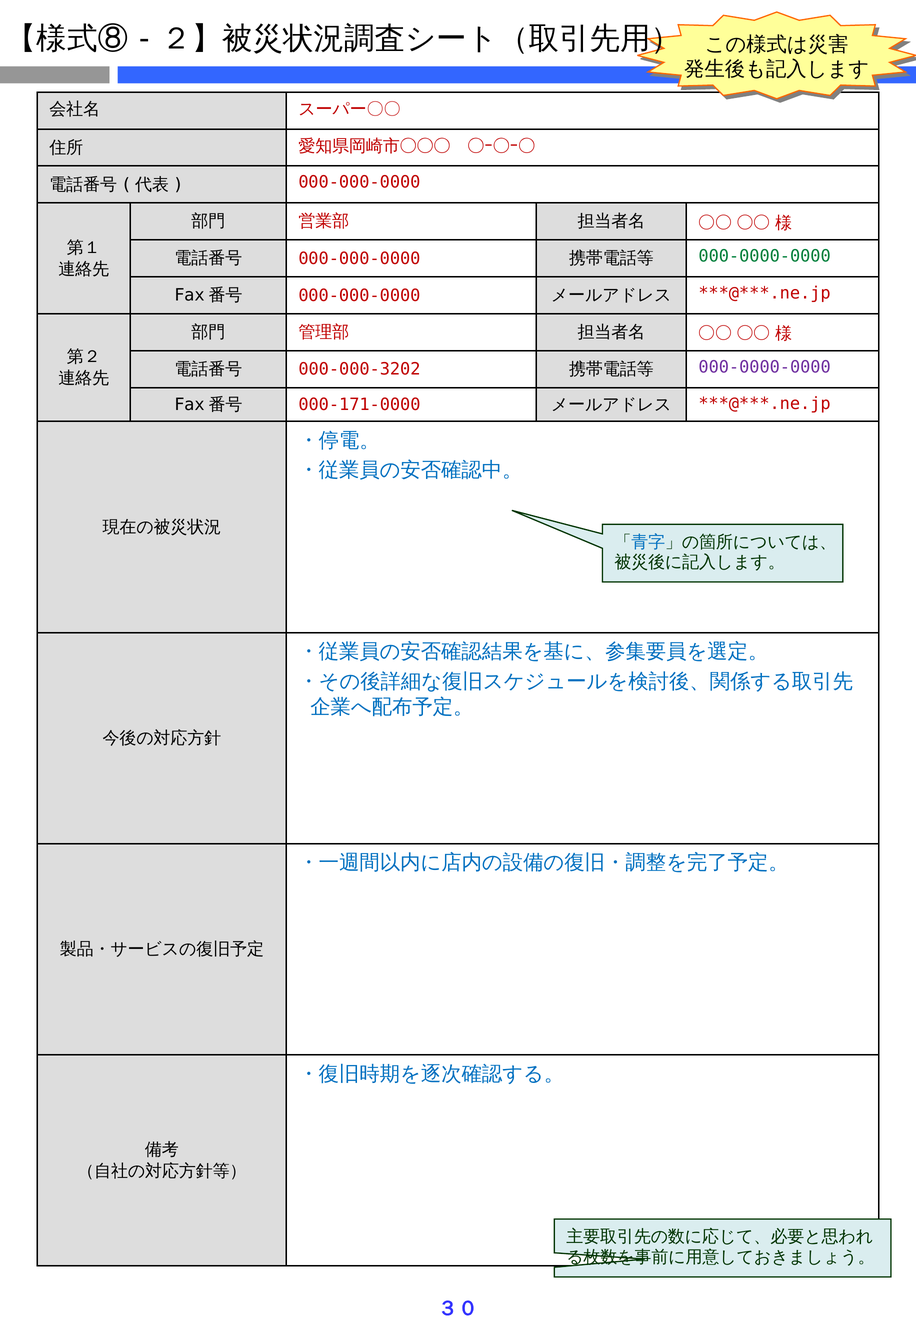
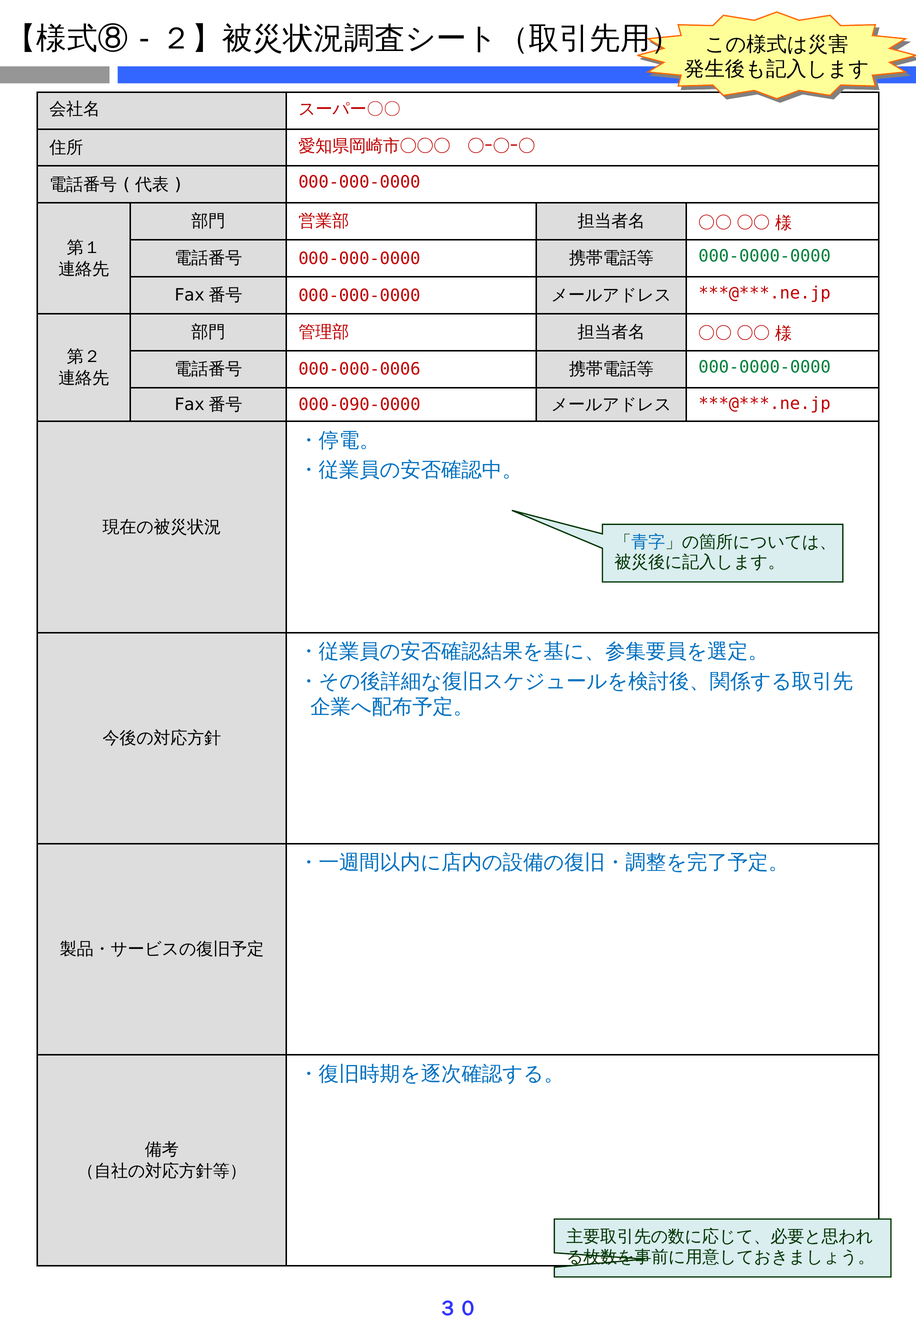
000-000-3202: 000-000-3202 -> 000-000-0006
000-0000-0000 at (765, 367) colour: purple -> green
000-171-0000: 000-171-0000 -> 000-090-0000
